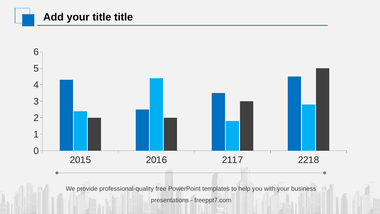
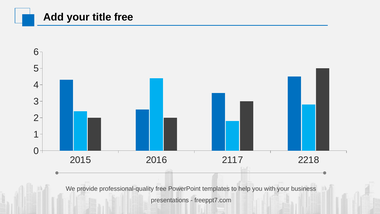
title title: title -> free
